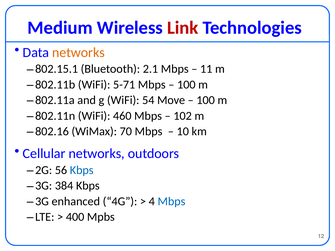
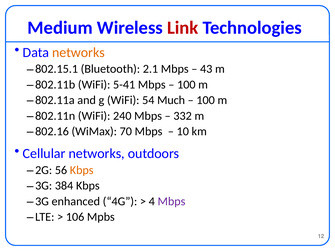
11: 11 -> 43
5-71: 5-71 -> 5-41
Move: Move -> Much
460: 460 -> 240
102: 102 -> 332
Kbps at (82, 170) colour: blue -> orange
Mbps at (171, 202) colour: blue -> purple
400: 400 -> 106
